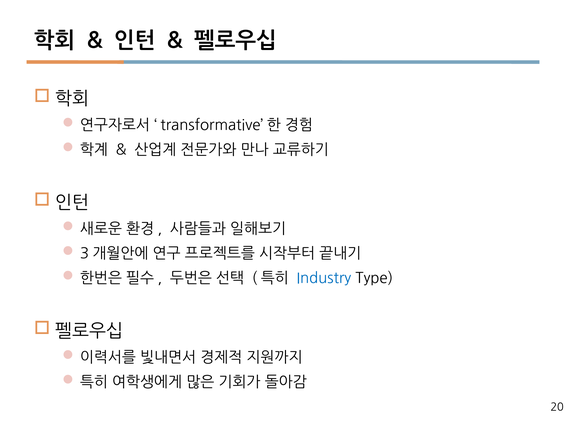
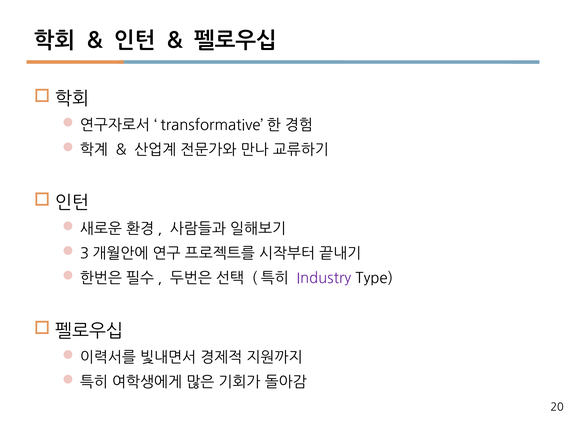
Industry colour: blue -> purple
